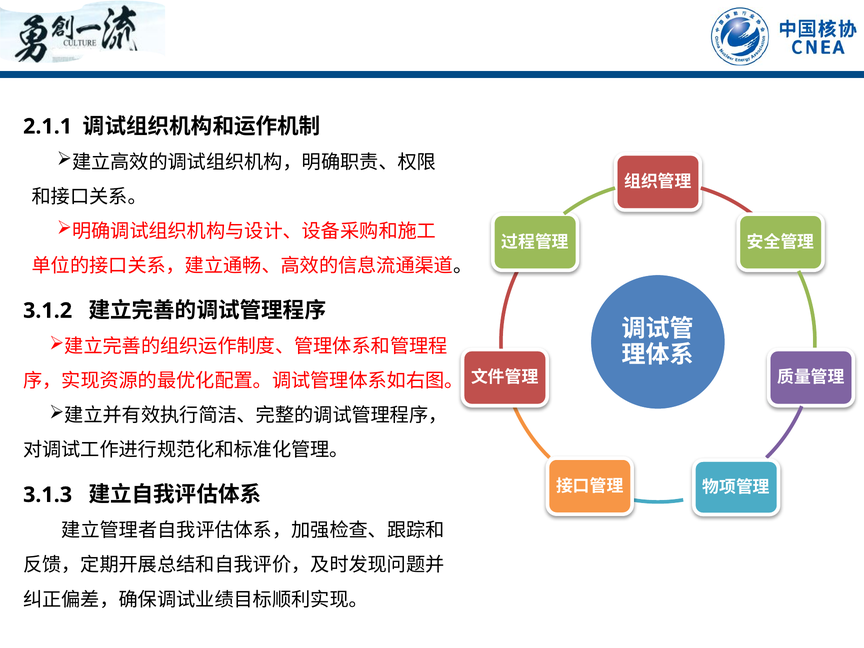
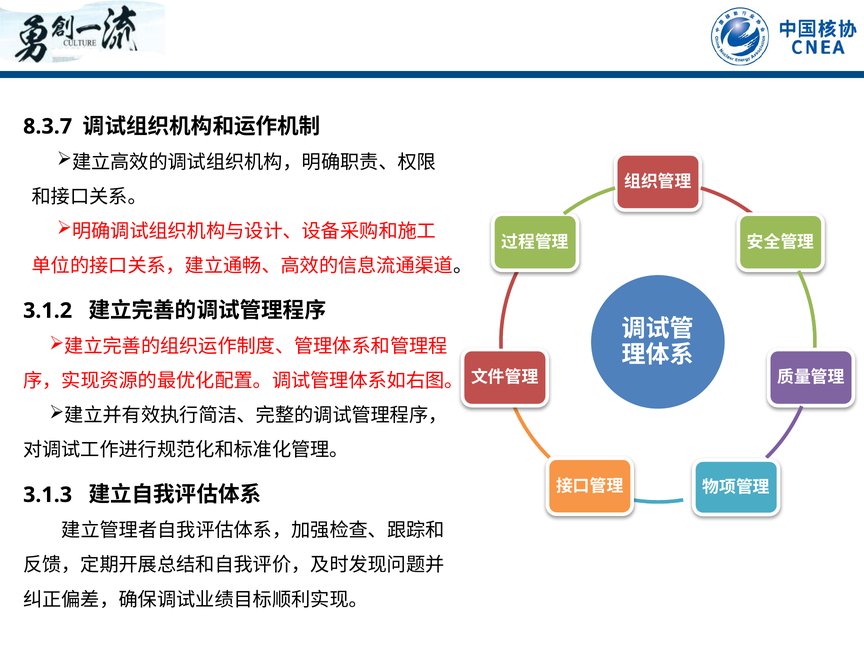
2.1.1: 2.1.1 -> 8.3.7
